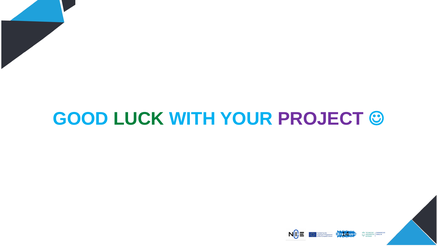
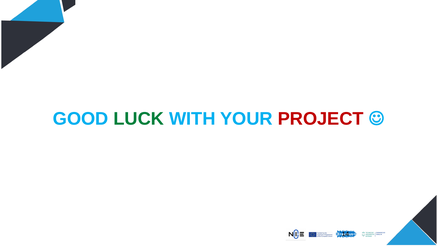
PROJECT colour: purple -> red
